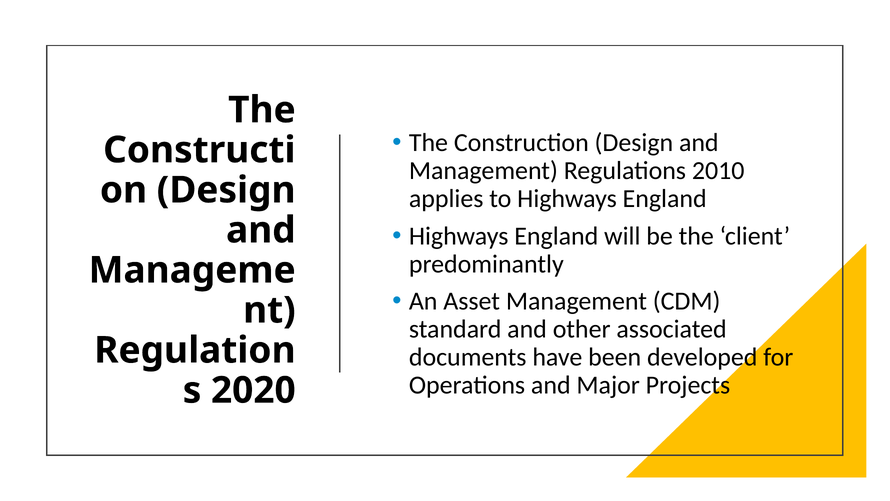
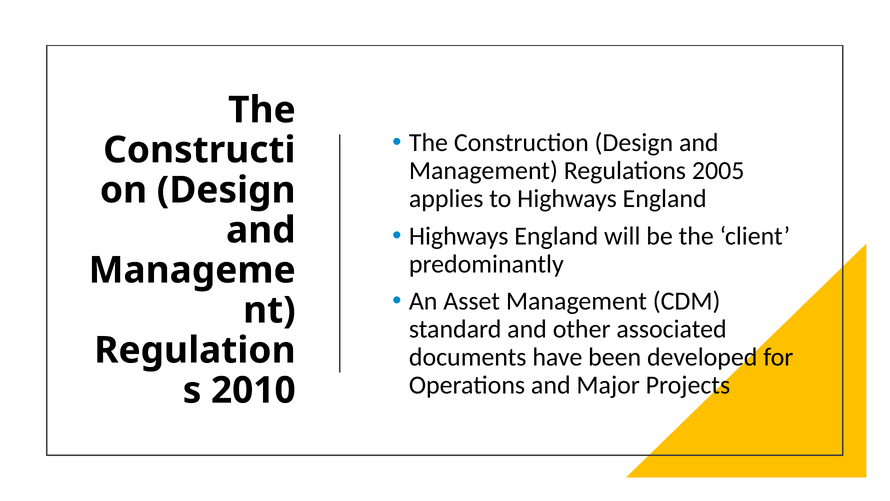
2010: 2010 -> 2005
2020: 2020 -> 2010
